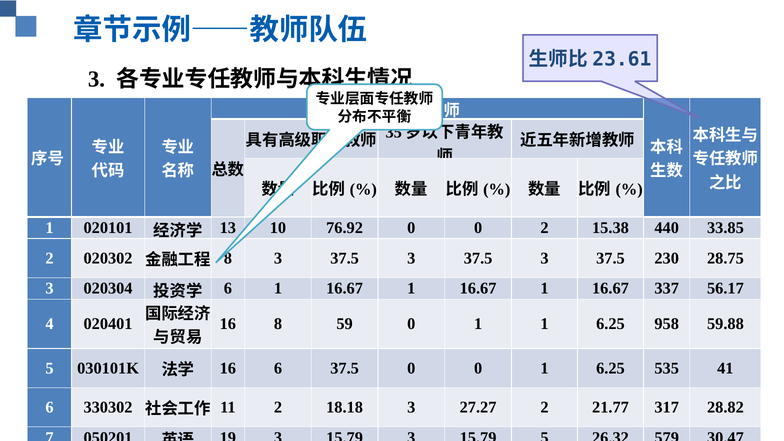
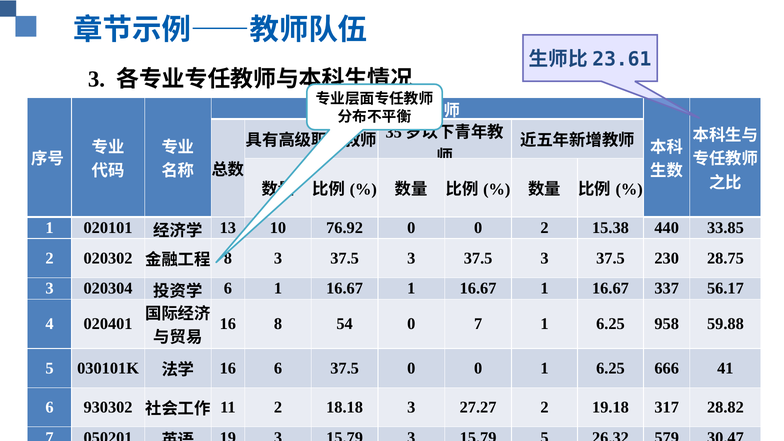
59: 59 -> 54
1 at (478, 324): 1 -> 7
535: 535 -> 666
330302: 330302 -> 930302
21.77: 21.77 -> 19.18
